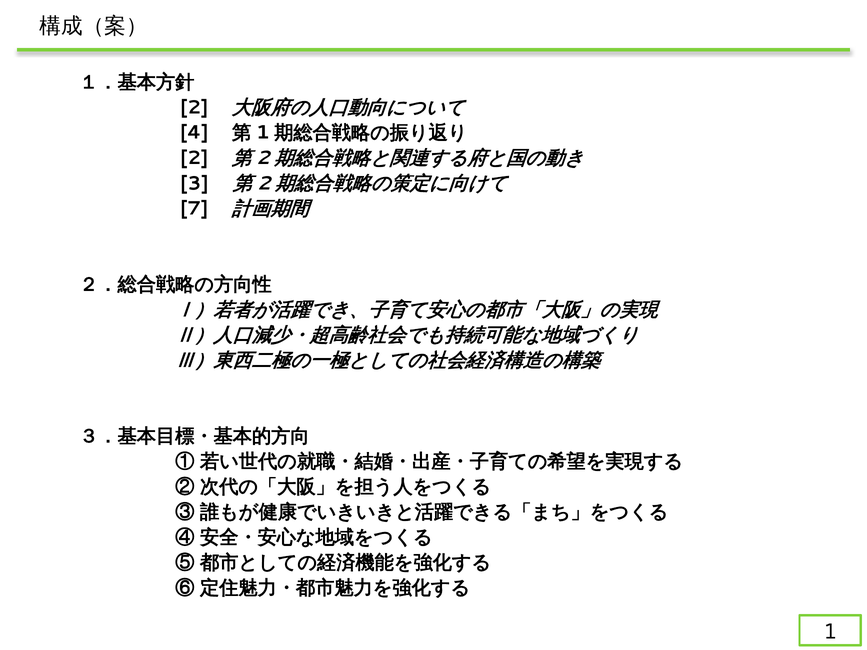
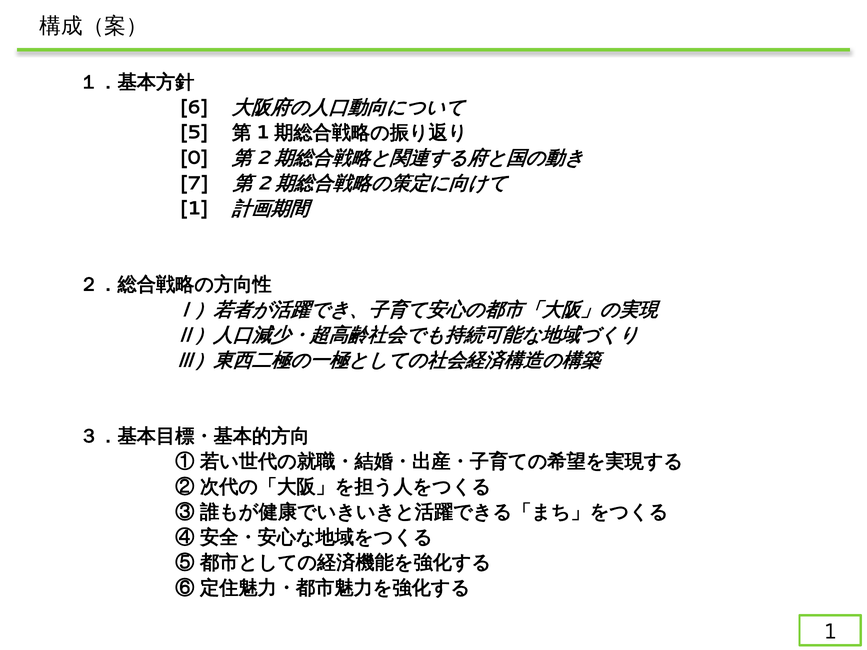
2 at (194, 107): 2 -> 6
4: 4 -> 5
2 at (194, 158): 2 -> 0
3: 3 -> 7
7 at (194, 209): 7 -> 1
